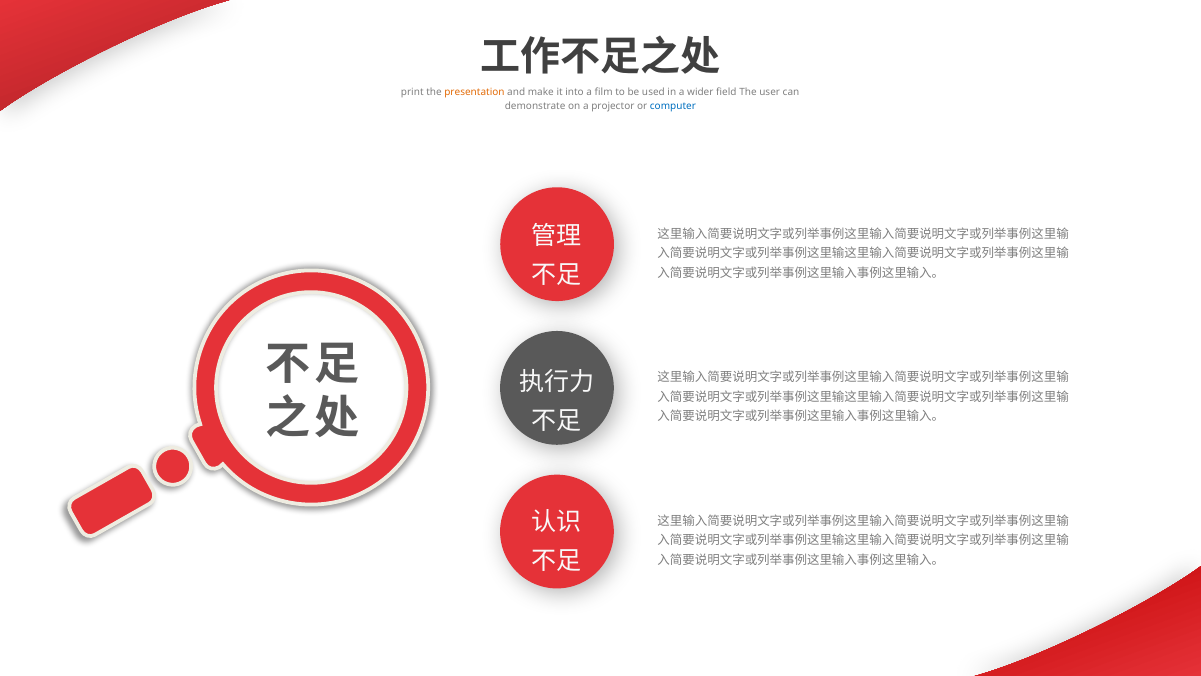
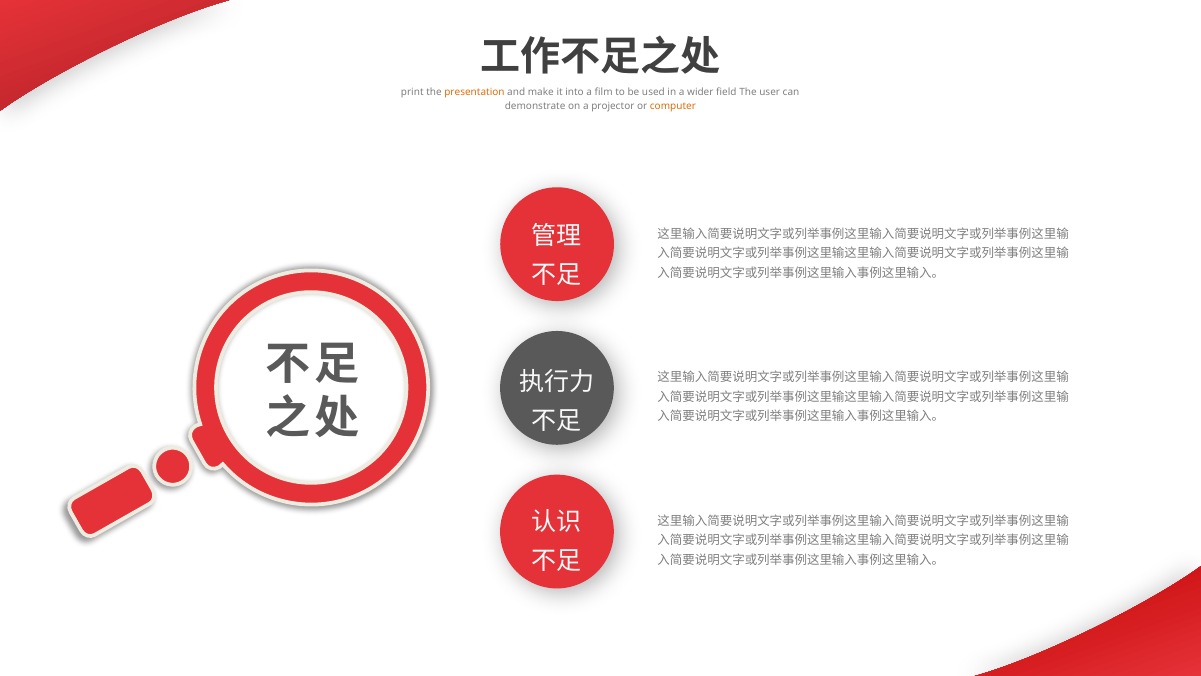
computer colour: blue -> orange
